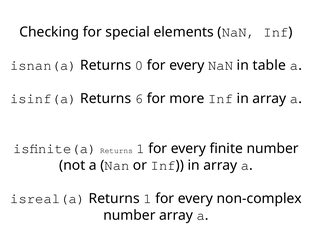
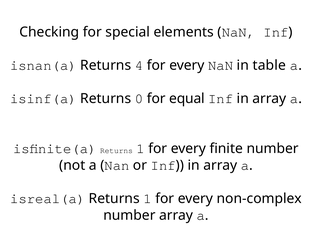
0: 0 -> 4
6: 6 -> 0
more: more -> equal
